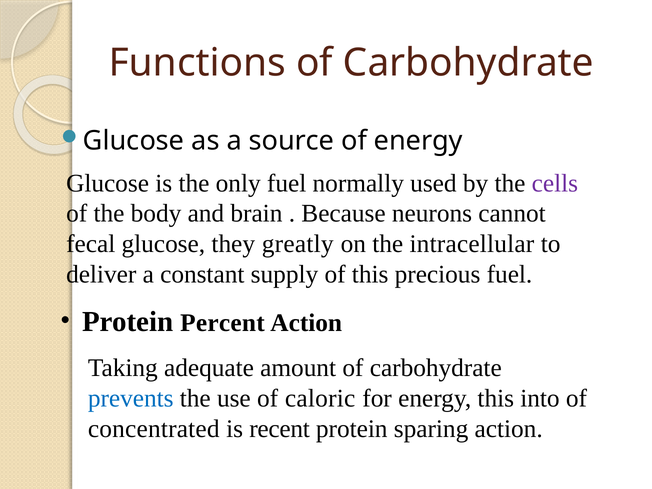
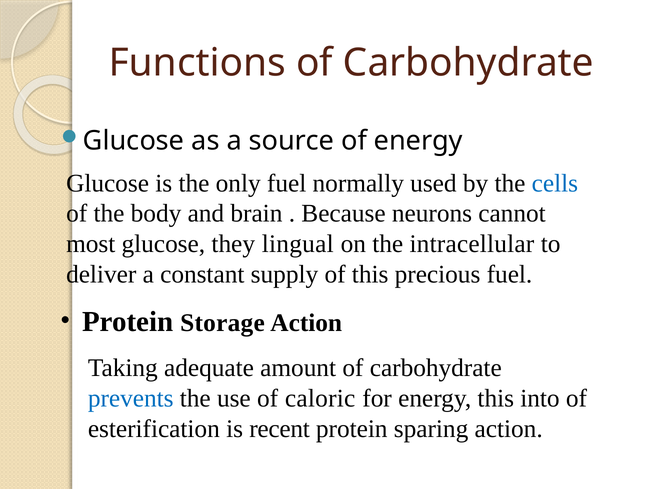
cells colour: purple -> blue
fecal: fecal -> most
greatly: greatly -> lingual
Percent: Percent -> Storage
concentrated: concentrated -> esterification
